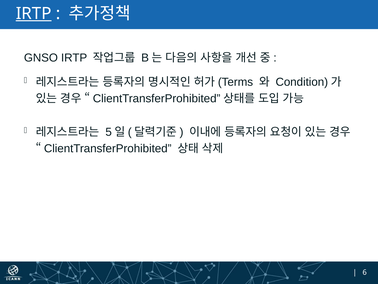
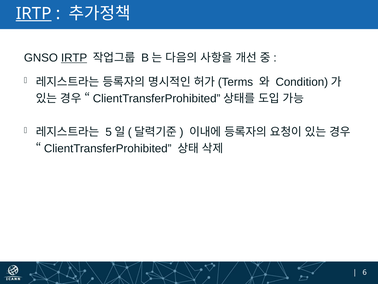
IRTP at (74, 58) underline: none -> present
